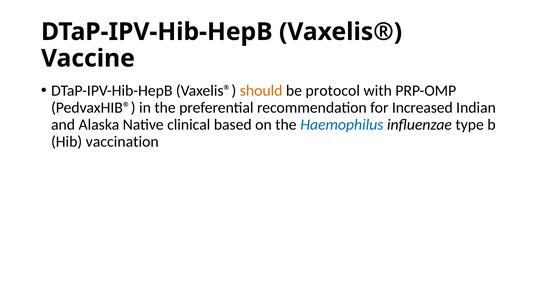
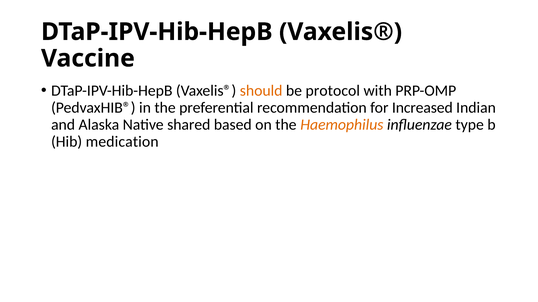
clinical: clinical -> shared
Haemophilus colour: blue -> orange
vaccination: vaccination -> medication
